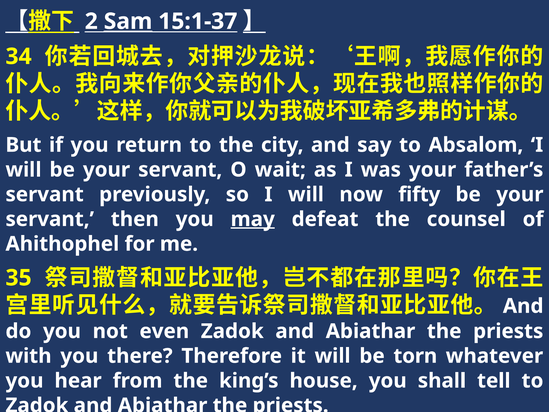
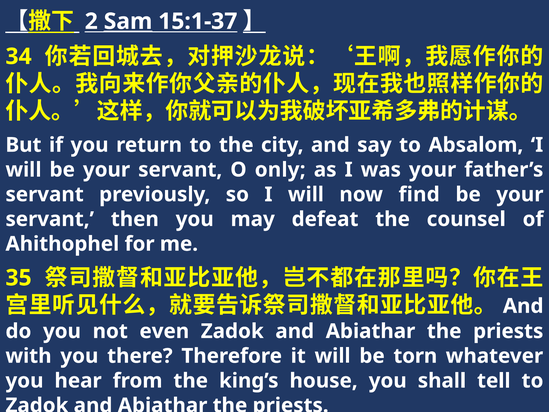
wait: wait -> only
fifty: fifty -> find
may underline: present -> none
